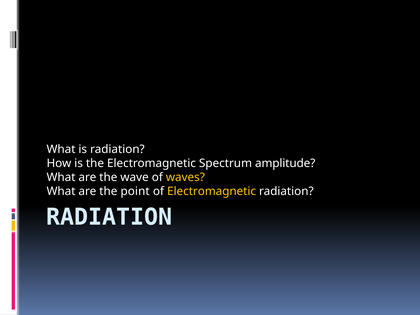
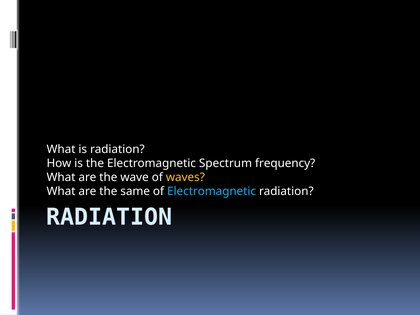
amplitude: amplitude -> frequency
point: point -> same
Electromagnetic at (212, 191) colour: yellow -> light blue
